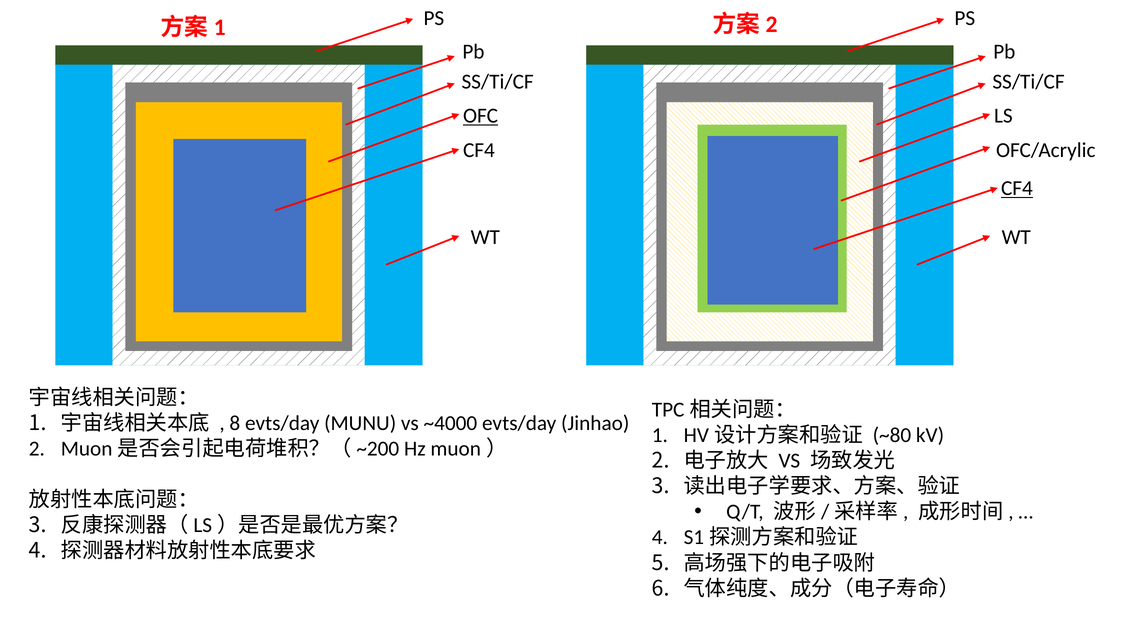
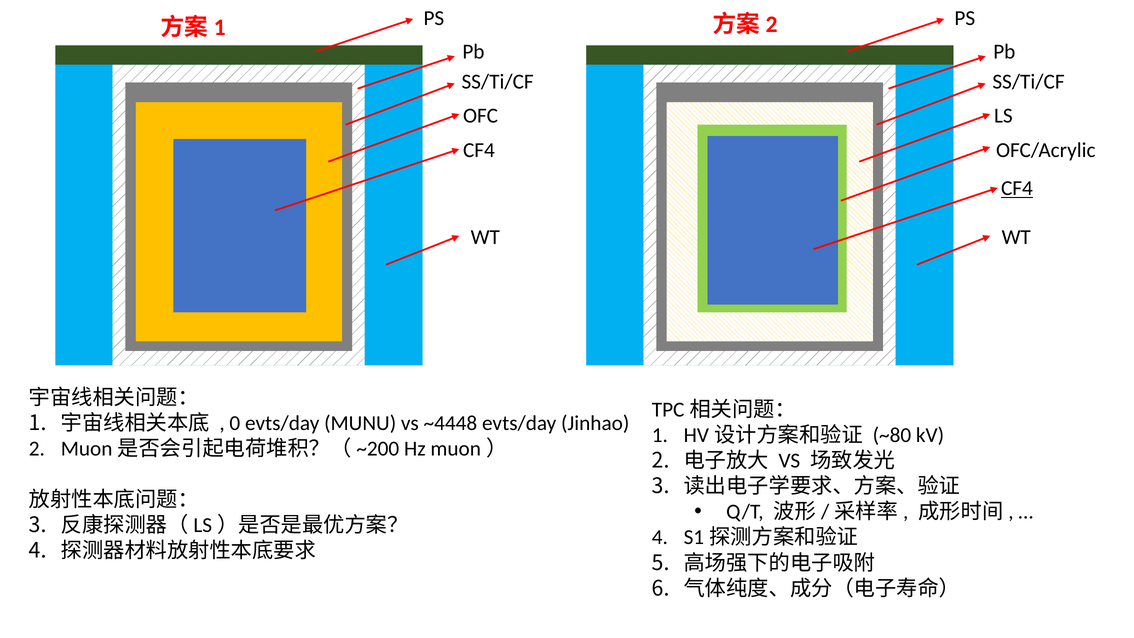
OFC underline: present -> none
8: 8 -> 0
~4000: ~4000 -> ~4448
